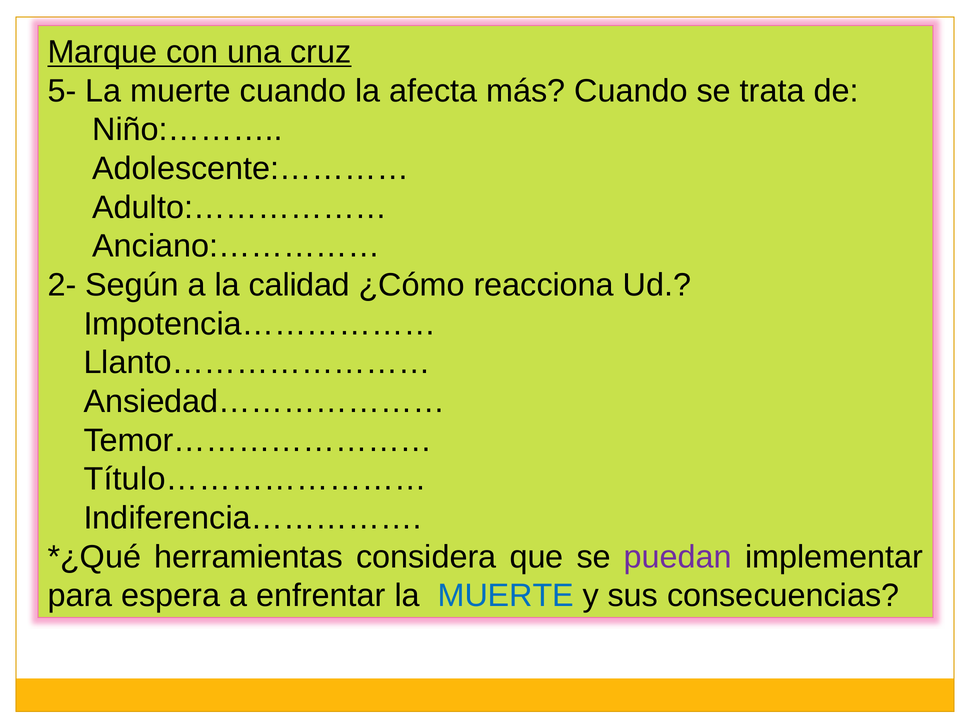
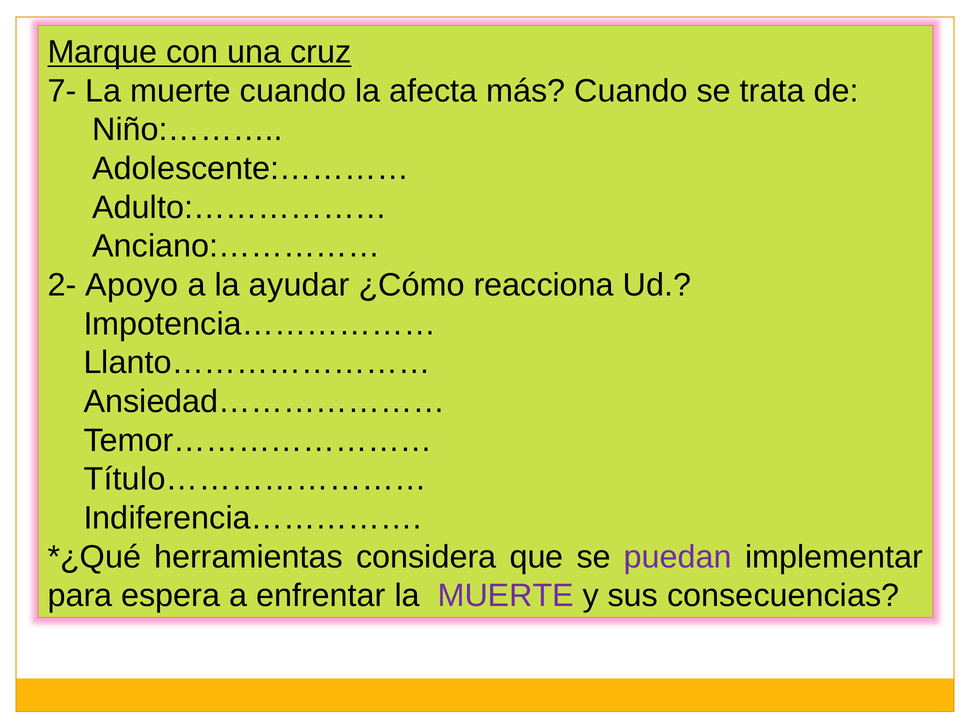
5-: 5- -> 7-
Según: Según -> Apoyo
calidad: calidad -> ayudar
MUERTE at (506, 596) colour: blue -> purple
